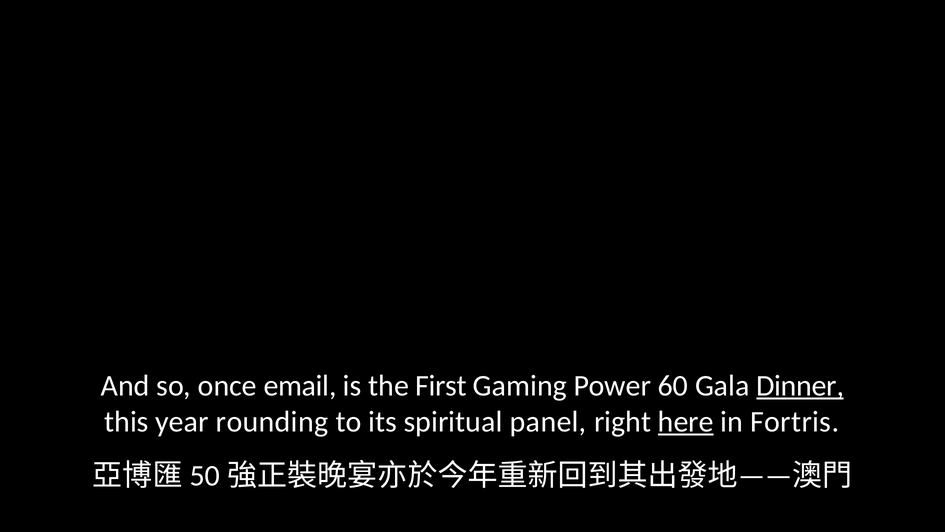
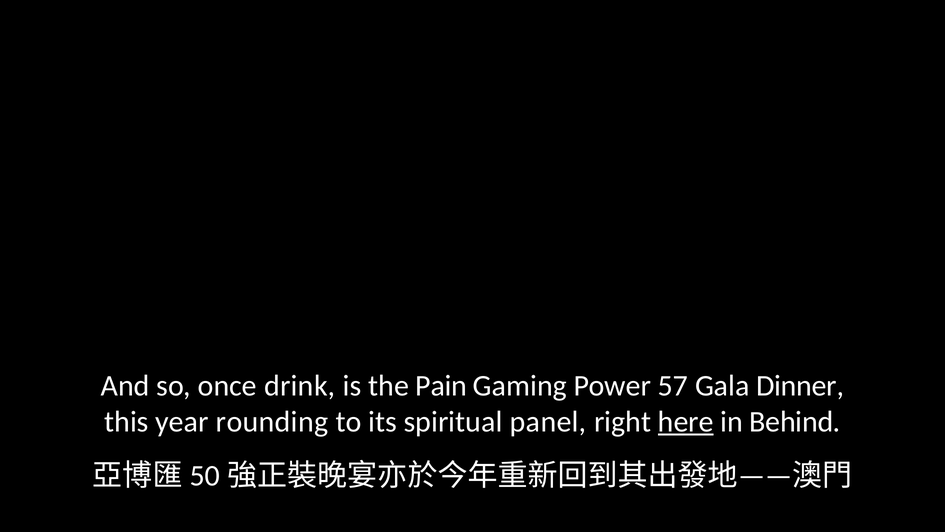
email: email -> drink
First: First -> Pain
60: 60 -> 57
Dinner underline: present -> none
Fortris: Fortris -> Behind
